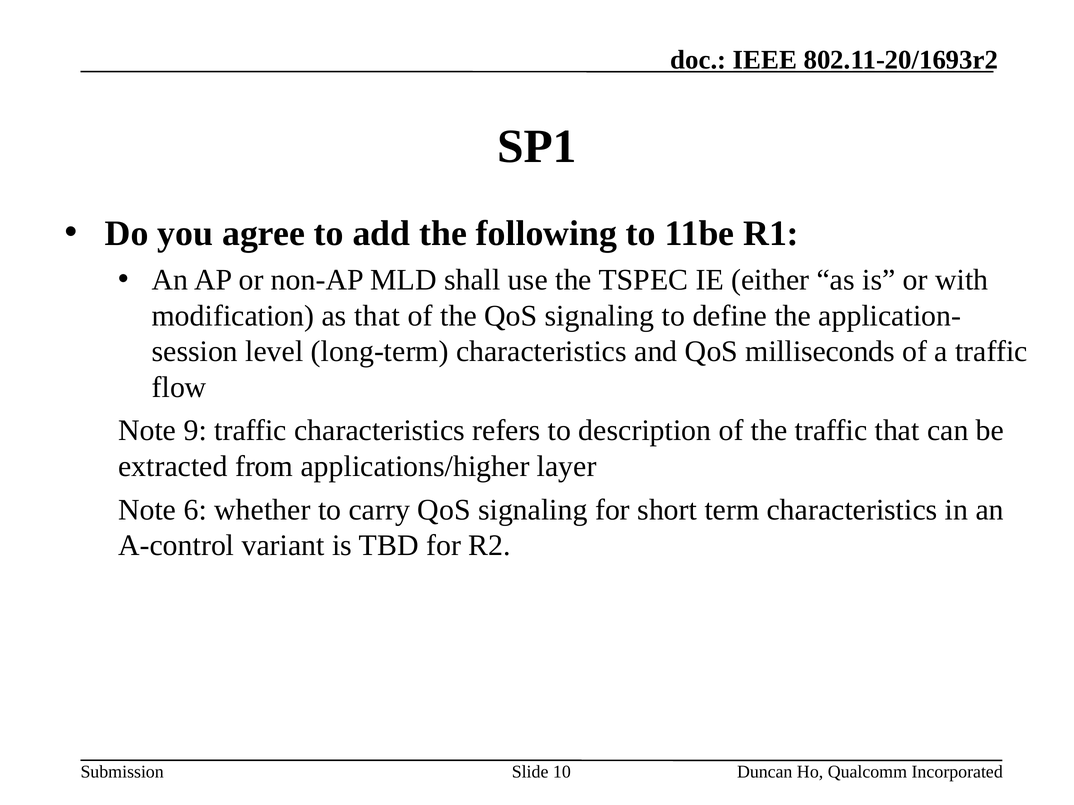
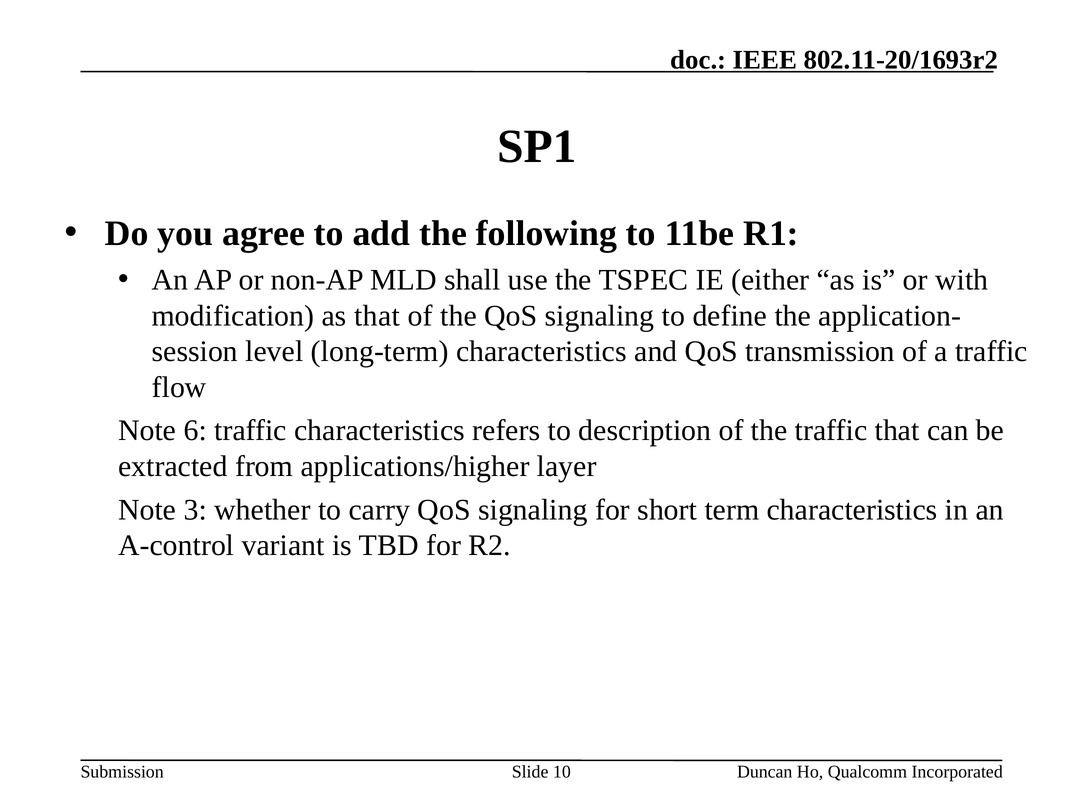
milliseconds: milliseconds -> transmission
9: 9 -> 6
6: 6 -> 3
